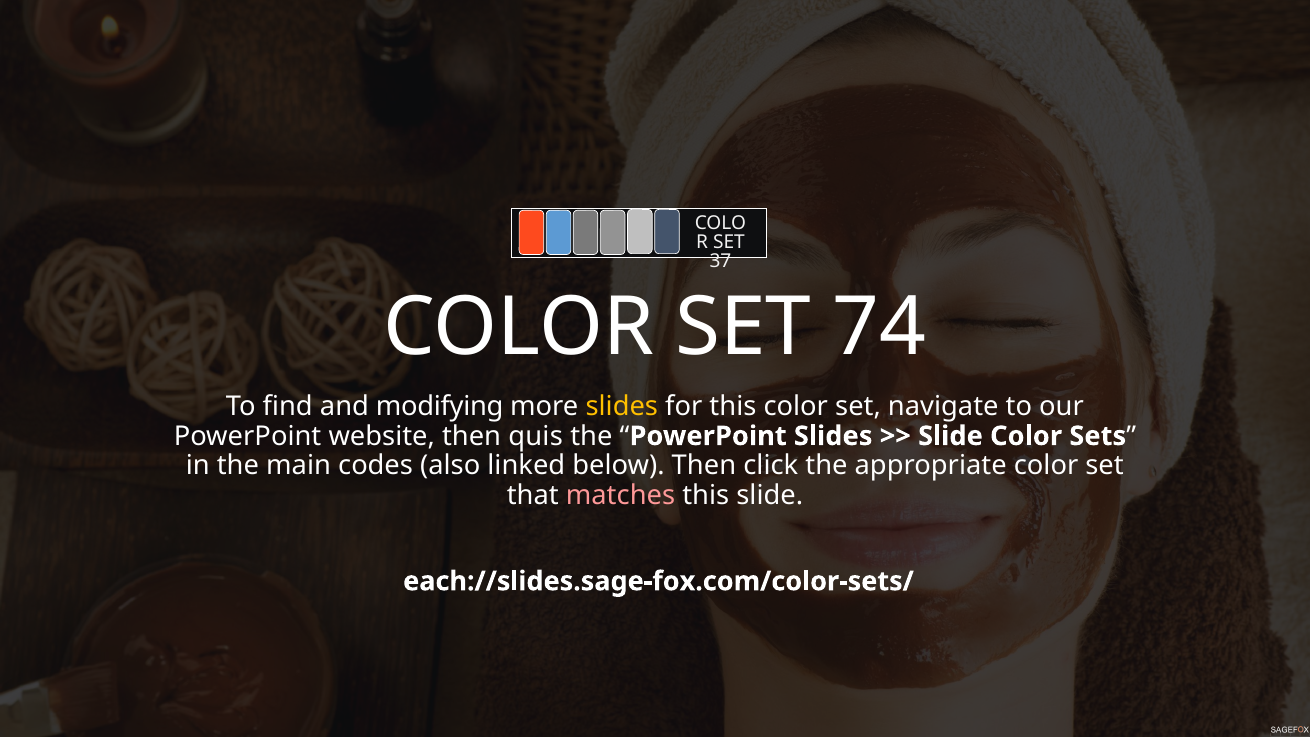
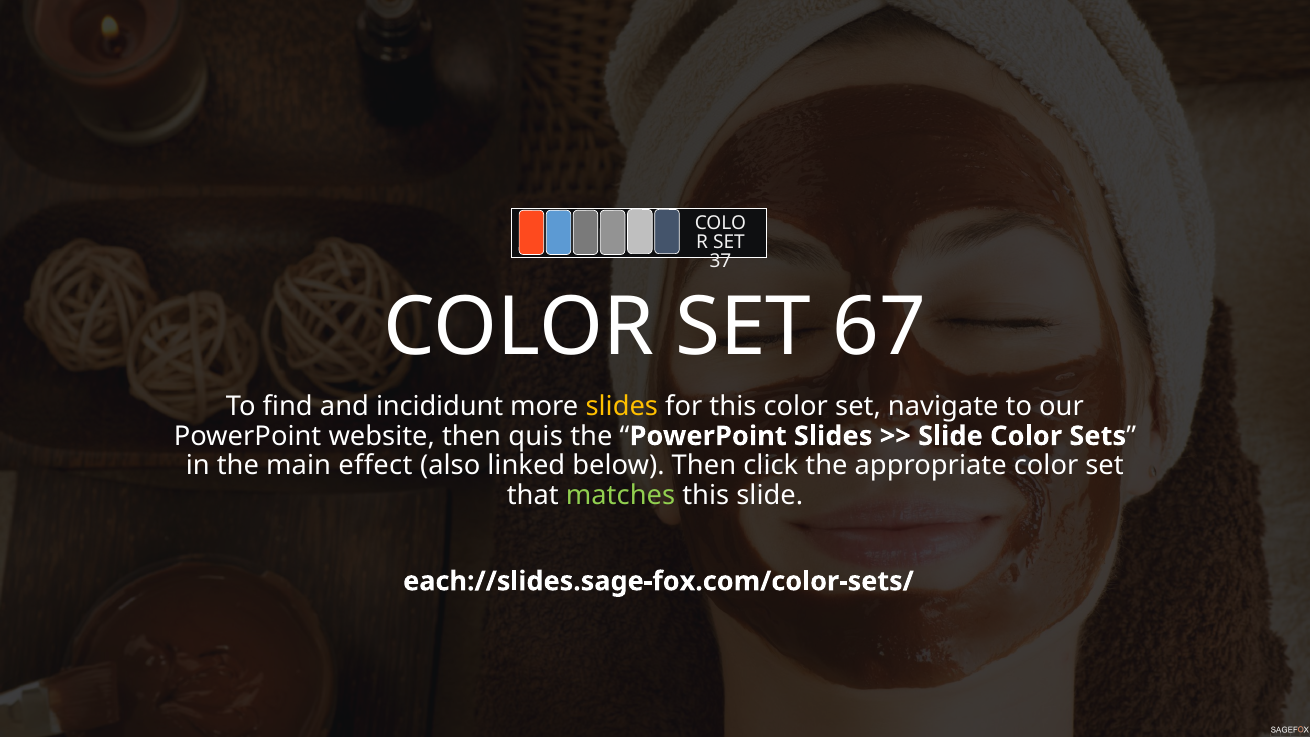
74: 74 -> 67
modifying: modifying -> incididunt
codes: codes -> effect
matches colour: pink -> light green
